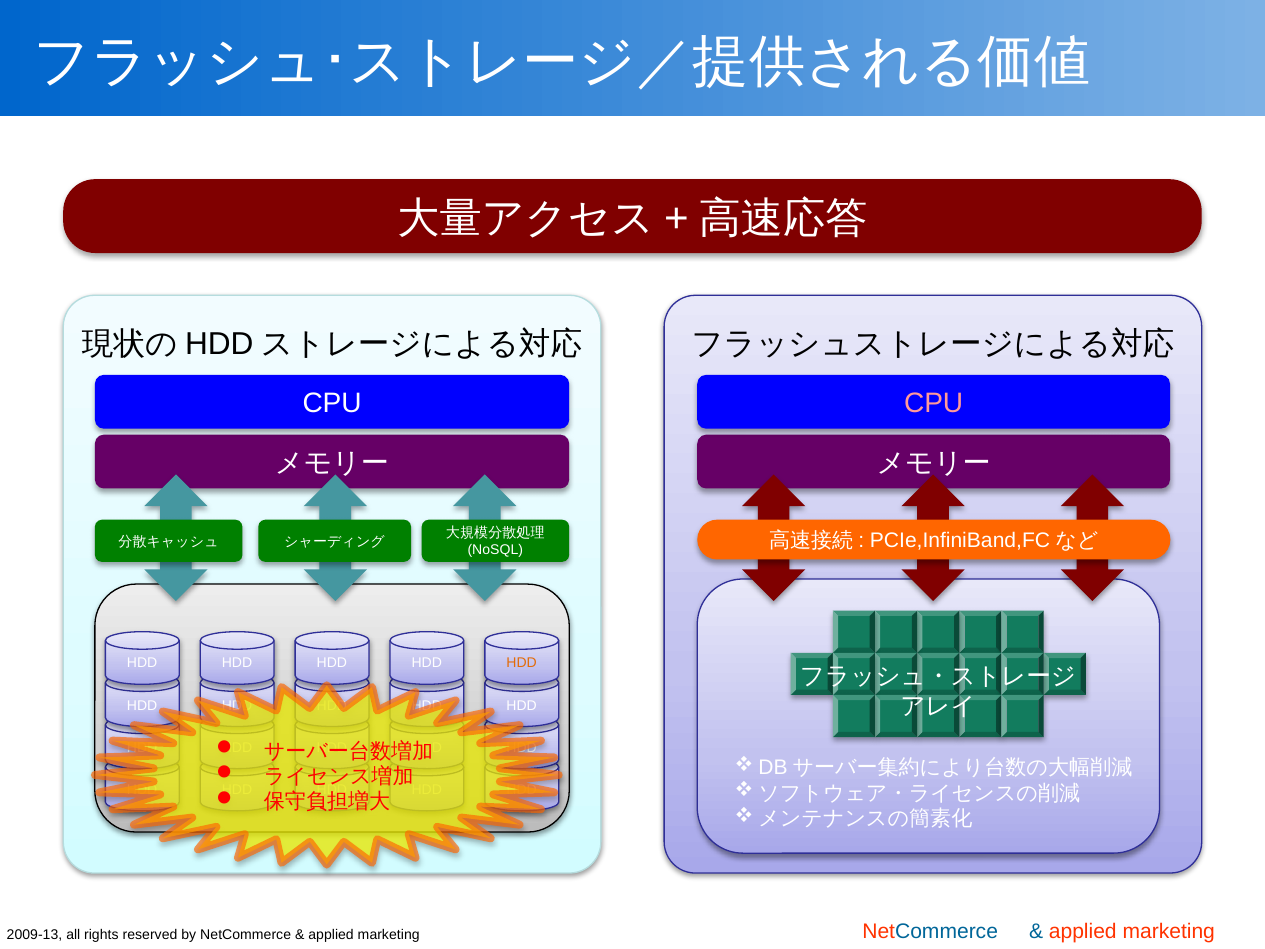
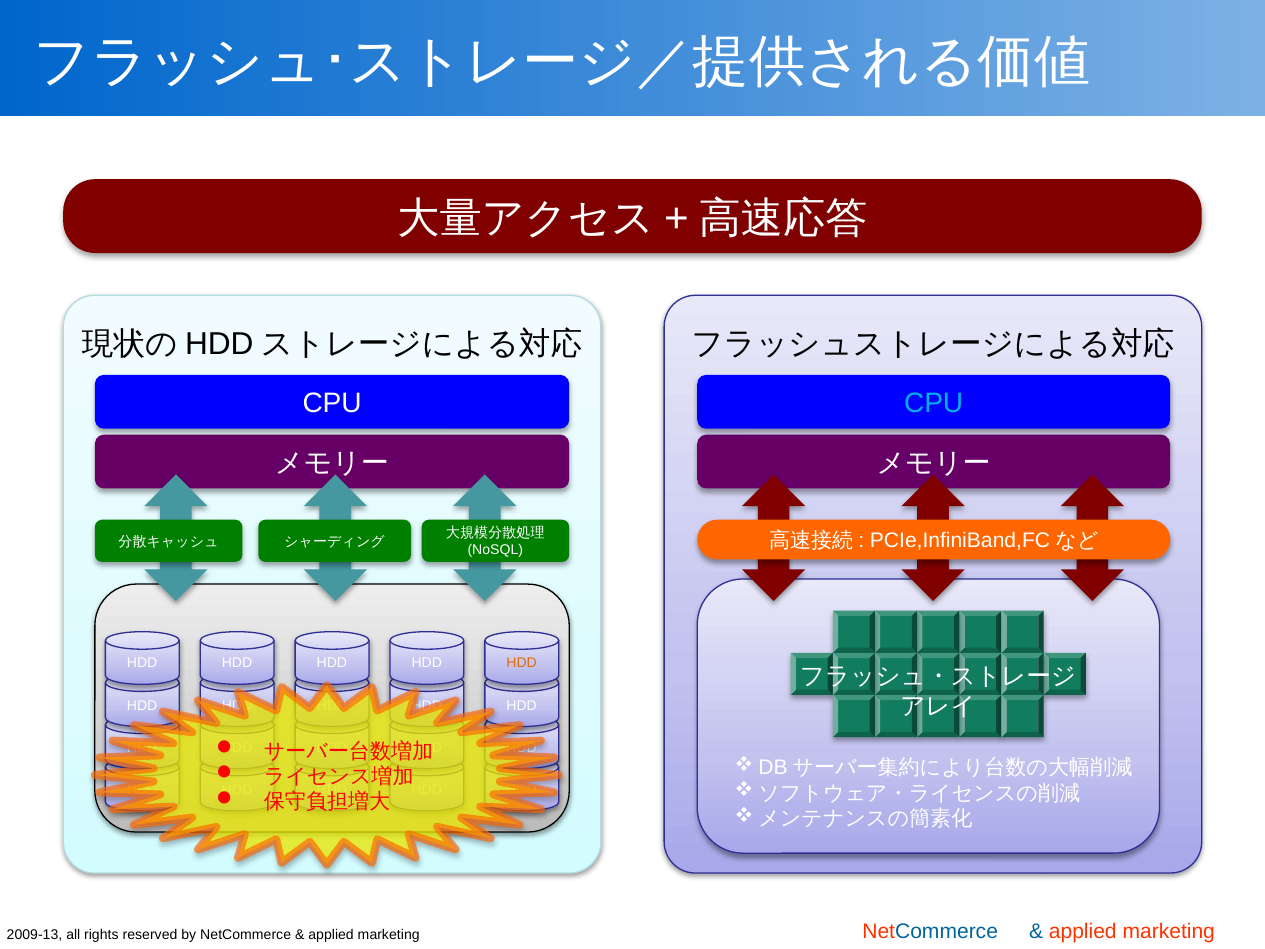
CPU at (934, 404) colour: pink -> light blue
